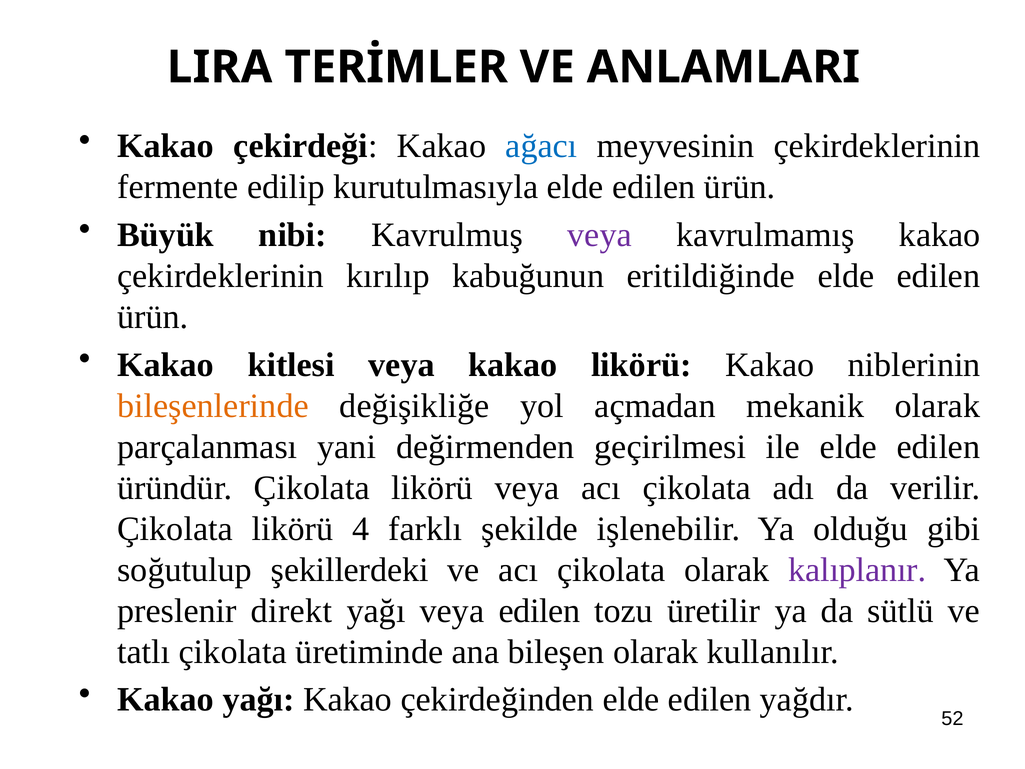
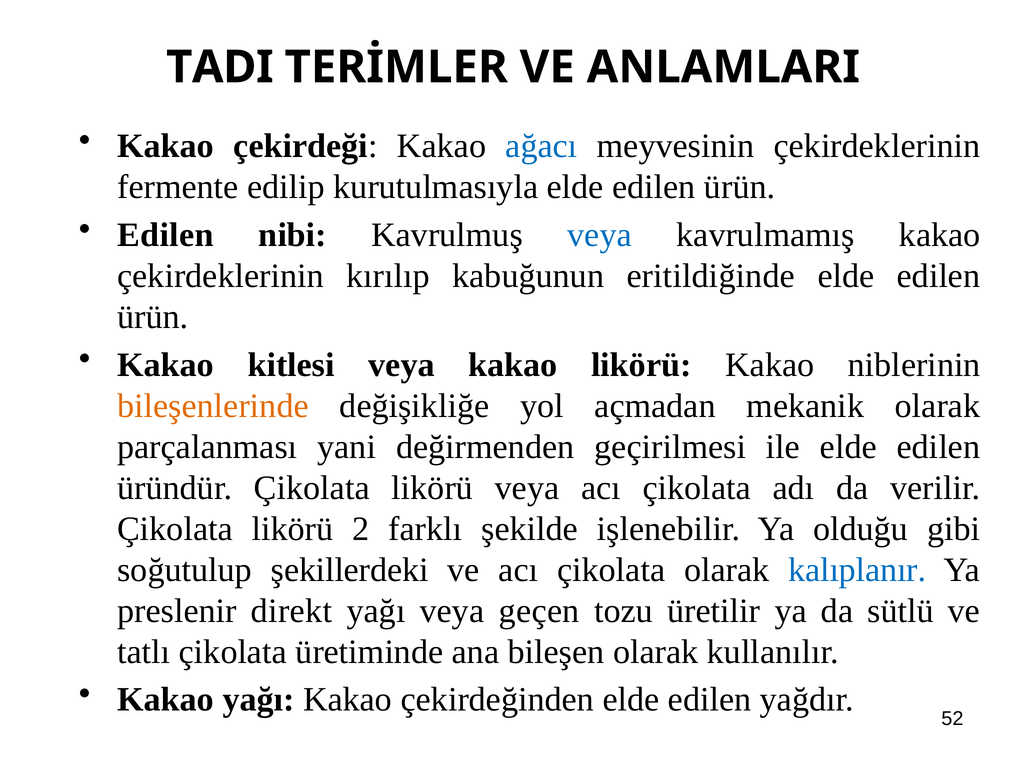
LIRA: LIRA -> TADI
Büyük at (166, 235): Büyük -> Edilen
veya at (600, 235) colour: purple -> blue
4: 4 -> 2
kalıplanır colour: purple -> blue
veya edilen: edilen -> geçen
